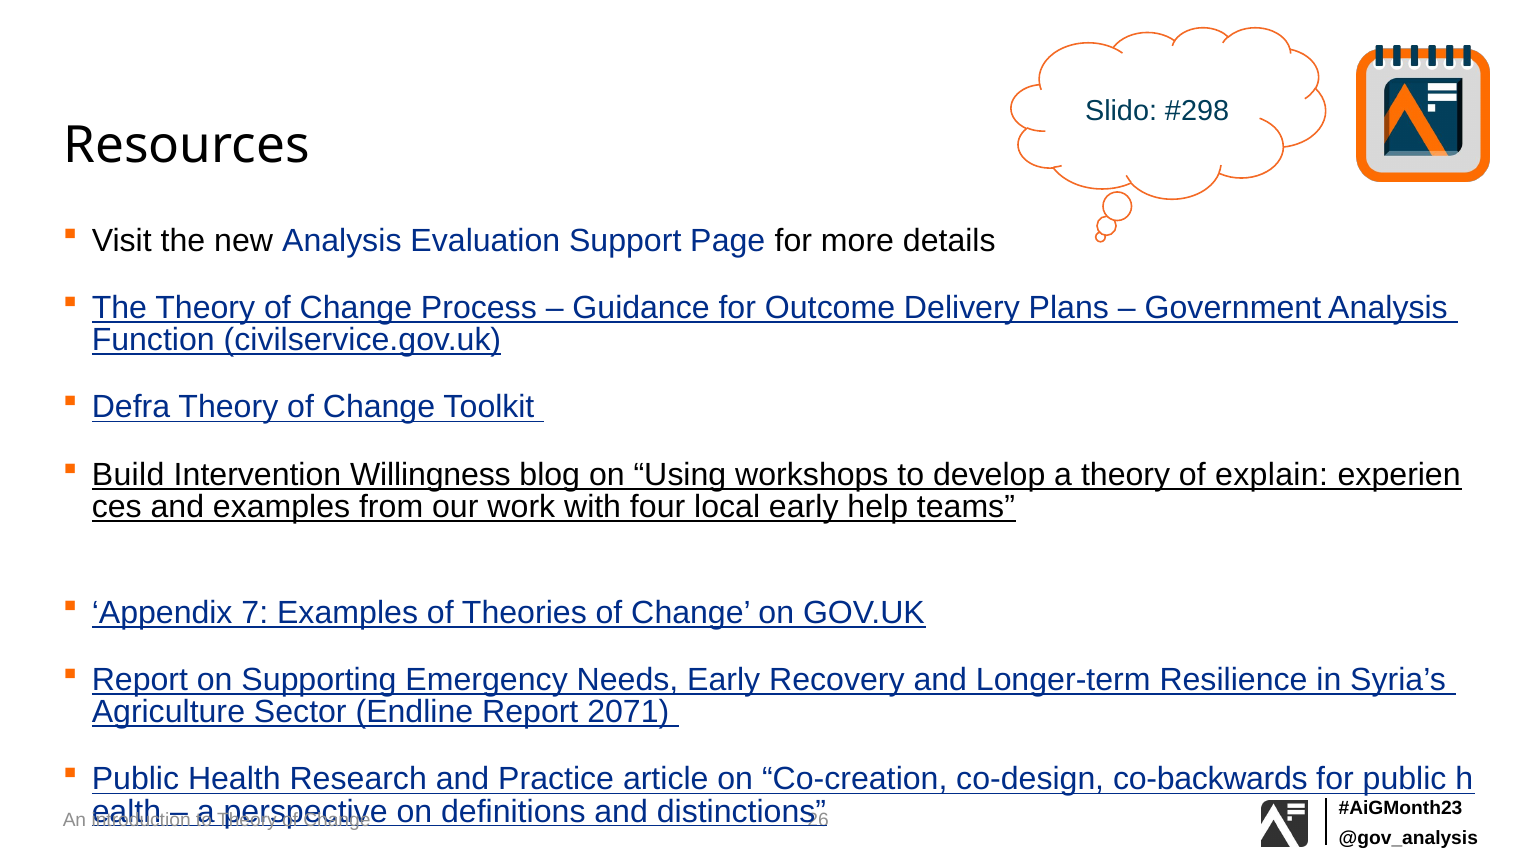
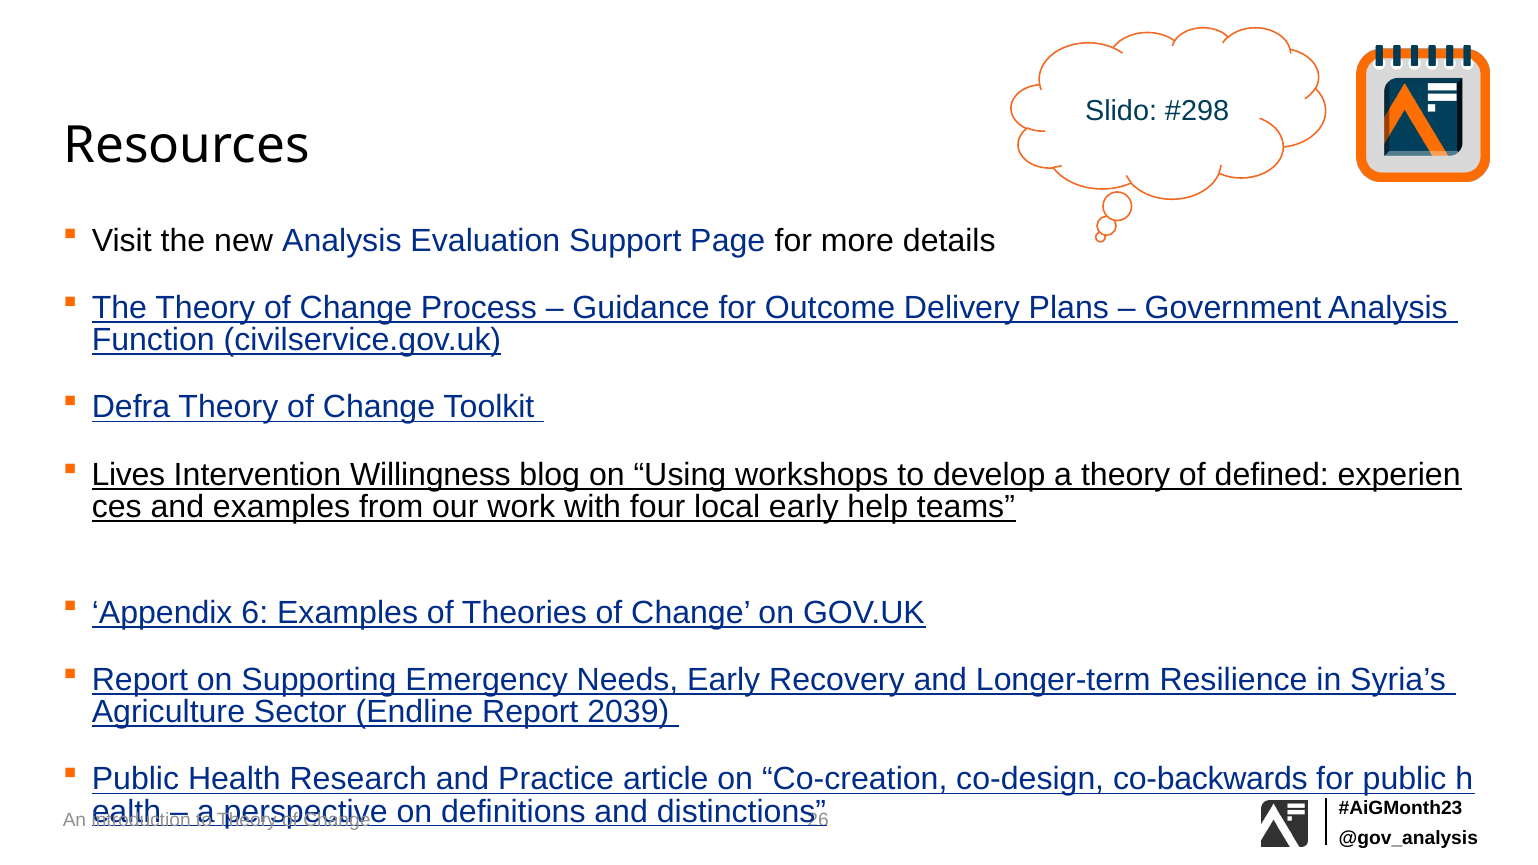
Build: Build -> Lives
explain: explain -> defined
7: 7 -> 6
2071: 2071 -> 2039
